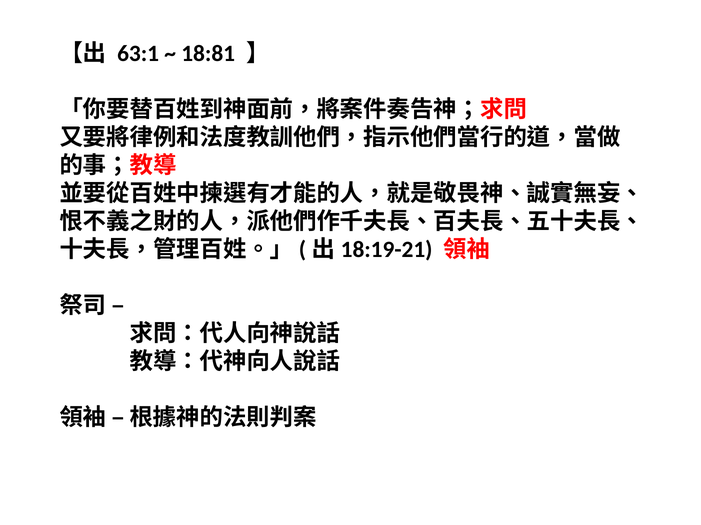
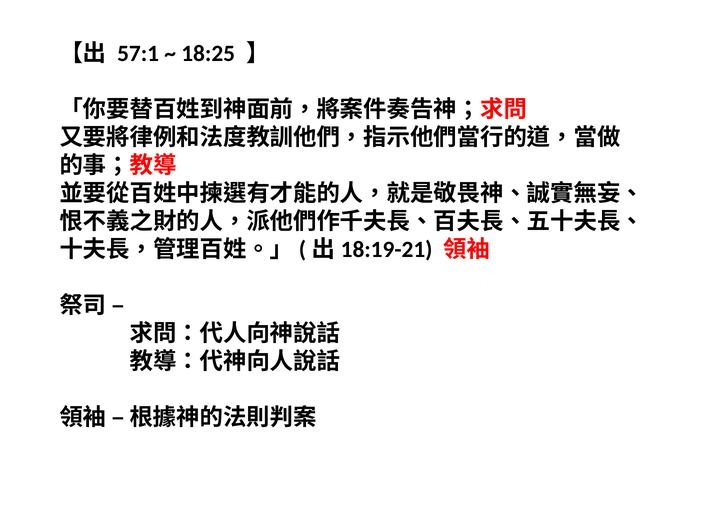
63:1: 63:1 -> 57:1
18:81: 18:81 -> 18:25
